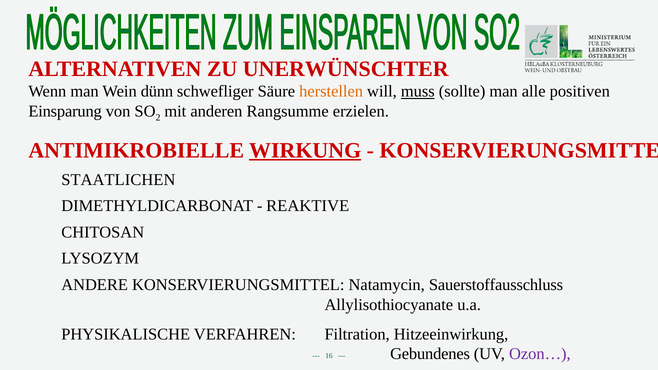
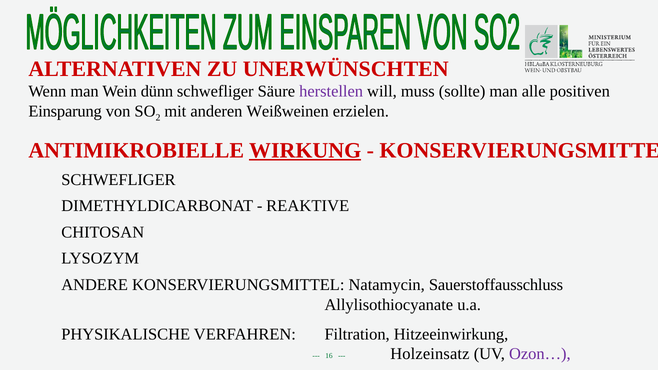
UNERWÜNSCHTER: UNERWÜNSCHTER -> UNERWÜNSCHTEN
herstellen colour: orange -> purple
muss underline: present -> none
Rangsumme: Rangsumme -> Weißweinen
STAATLICHEN at (118, 180): STAATLICHEN -> SCHWEFLIGER
Gebundenes: Gebundenes -> Holzeinsatz
